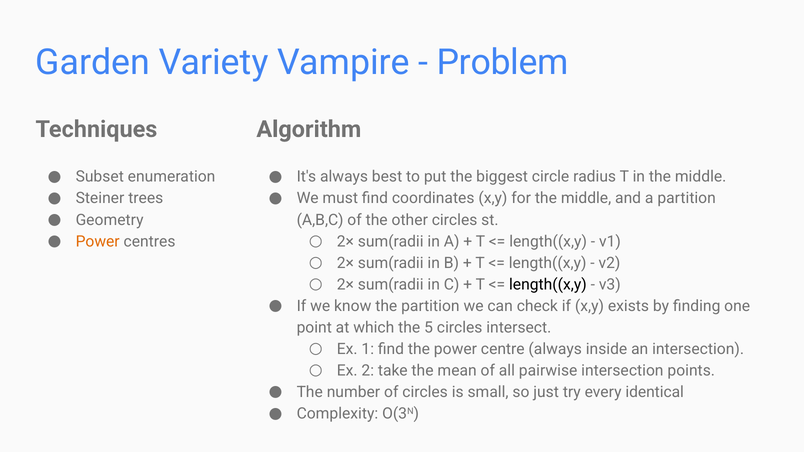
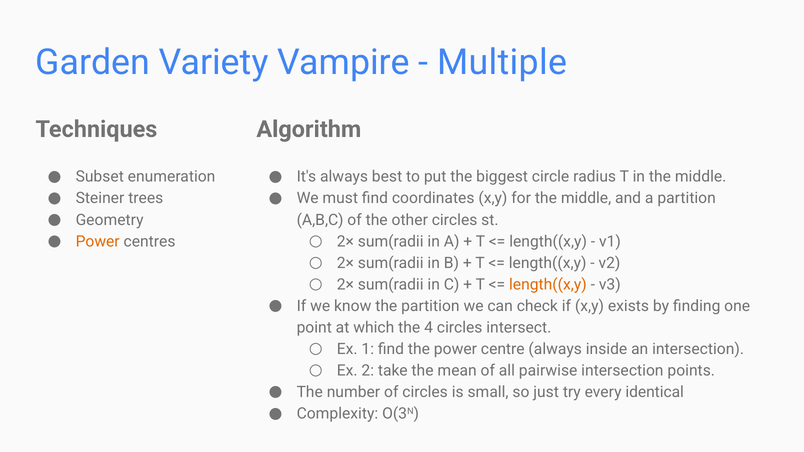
Problem: Problem -> Multiple
length((x,y at (548, 285) colour: black -> orange
5: 5 -> 4
